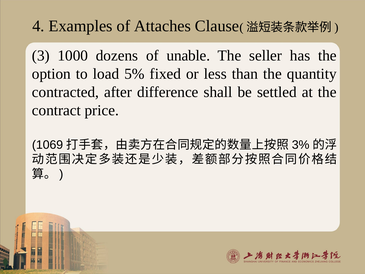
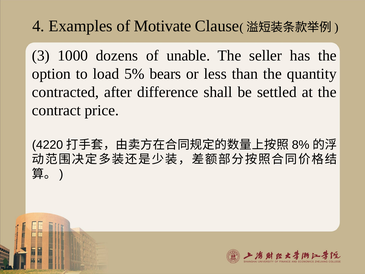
Attaches: Attaches -> Motivate
fixed: fixed -> bears
1069: 1069 -> 4220
3%: 3% -> 8%
